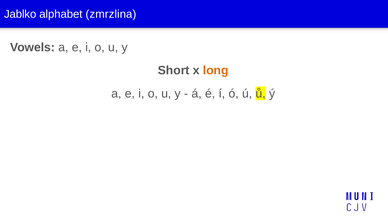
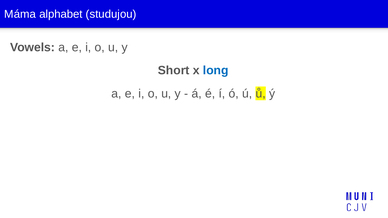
Jablko: Jablko -> Máma
zmrzlina: zmrzlina -> studujou
long colour: orange -> blue
